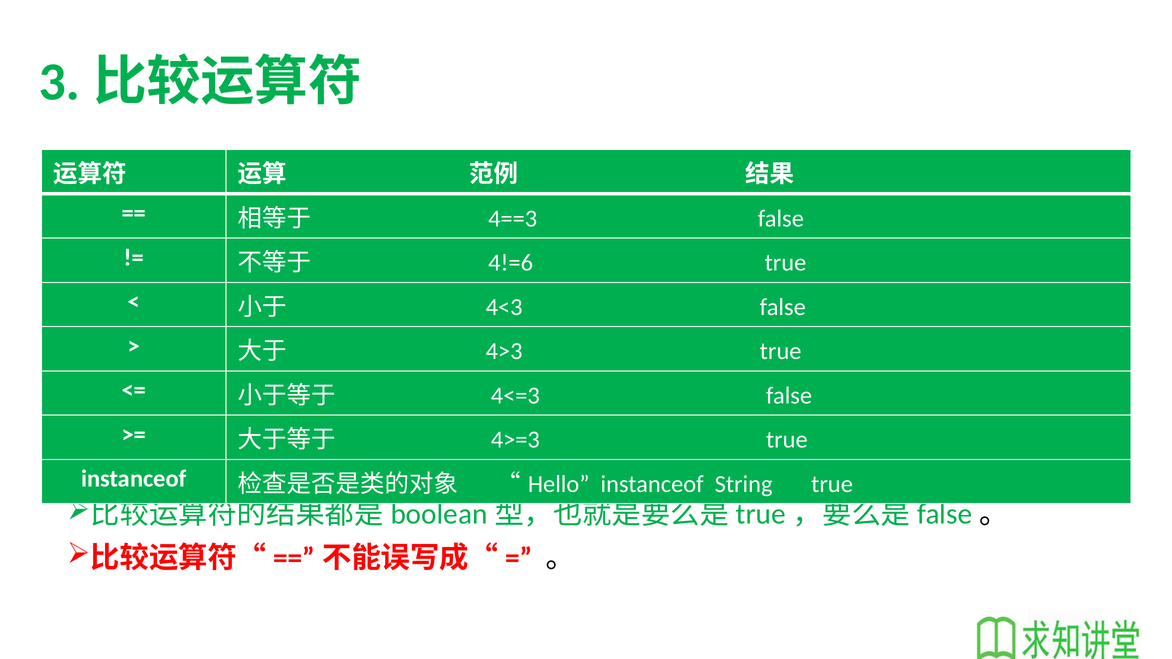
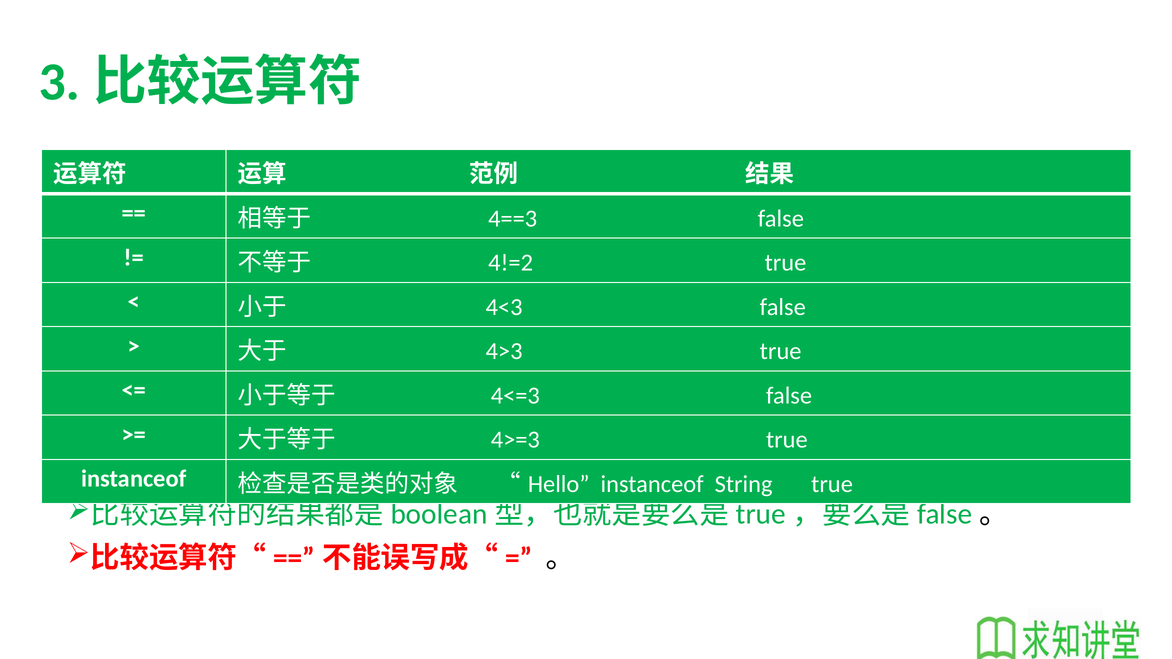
4!=6: 4!=6 -> 4!=2
